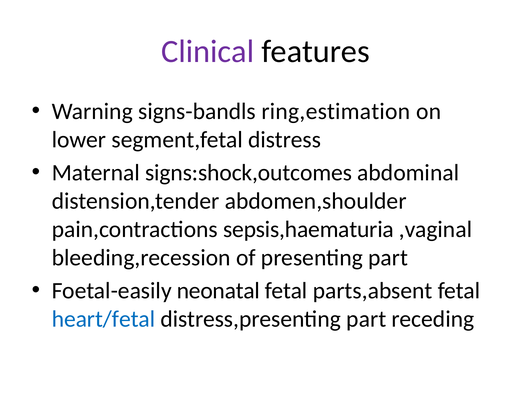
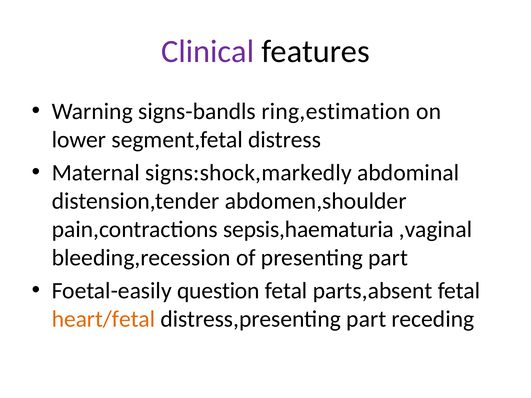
signs:shock,outcomes: signs:shock,outcomes -> signs:shock,markedly
neonatal: neonatal -> question
heart/fetal colour: blue -> orange
